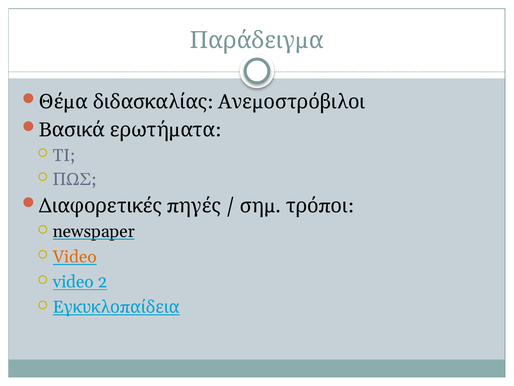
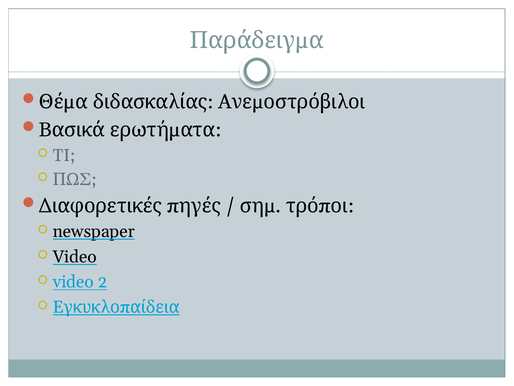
Video at (75, 256) colour: orange -> black
